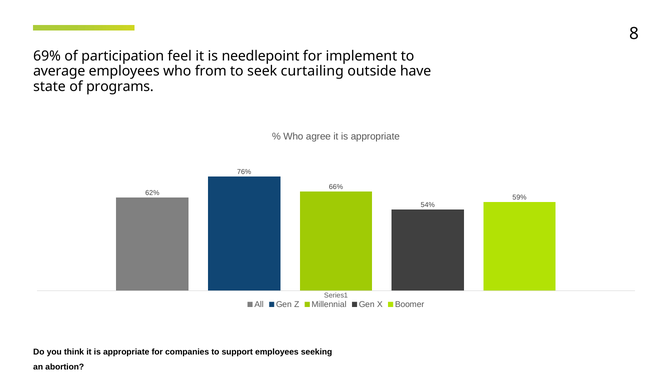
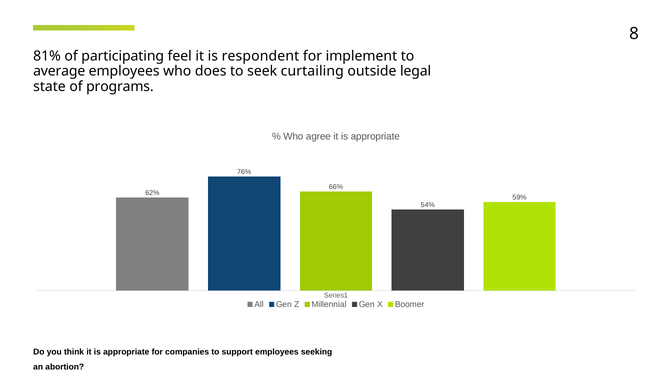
69%: 69% -> 81%
participation: participation -> participating
needlepoint: needlepoint -> respondent
from: from -> does
have: have -> legal
